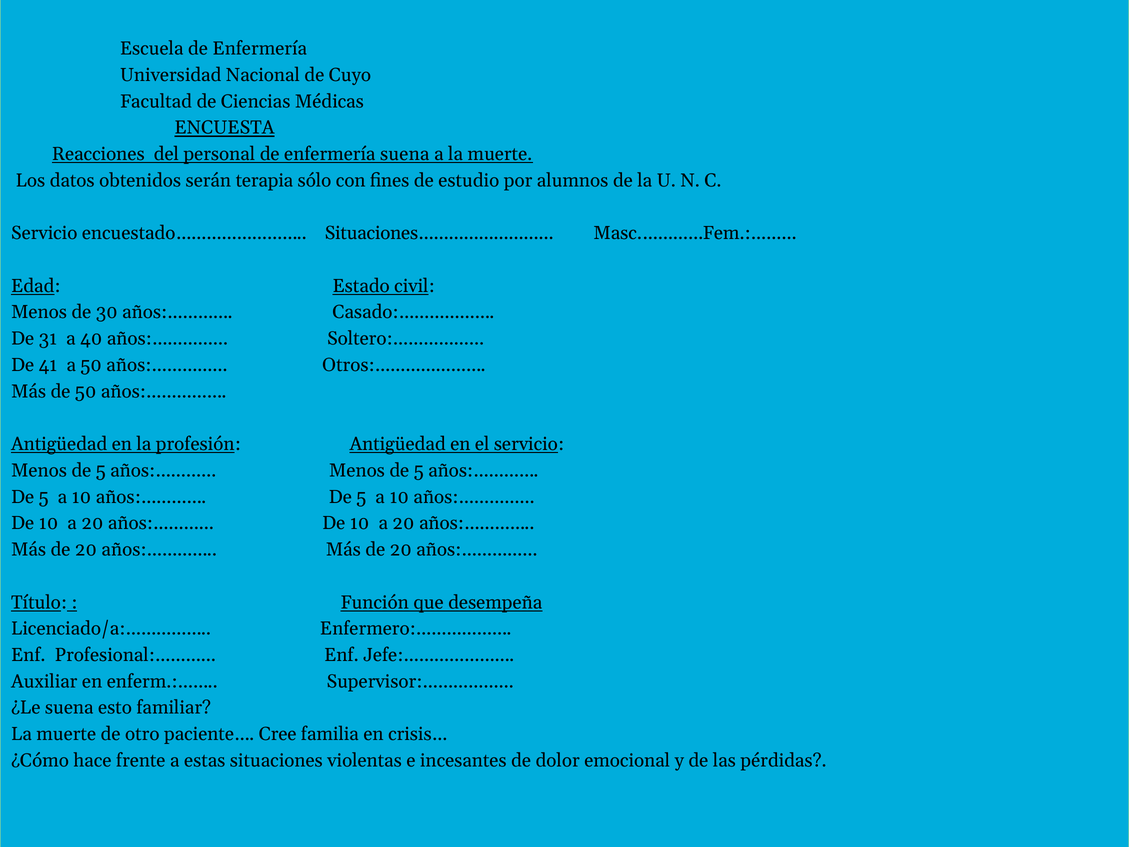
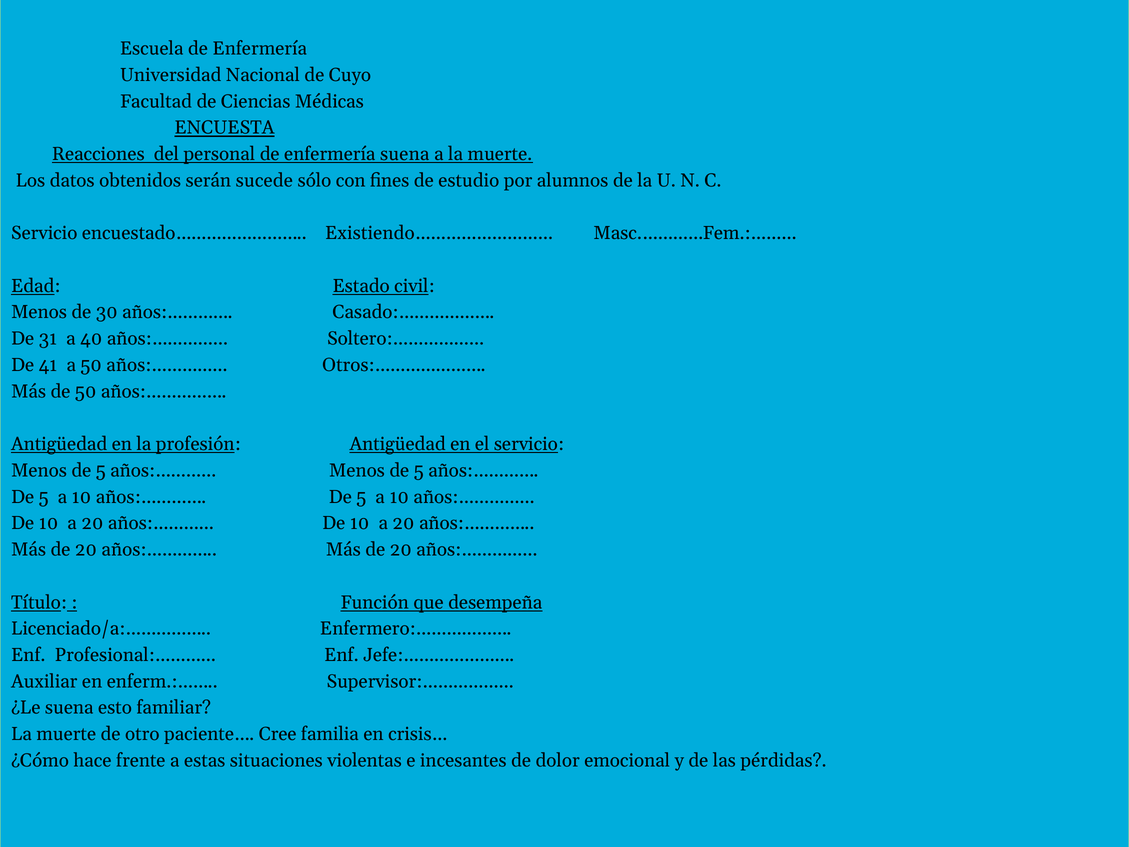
terapia: terapia -> sucede
Situaciones………………………: Situaciones……………………… -> Existiendo………………………
